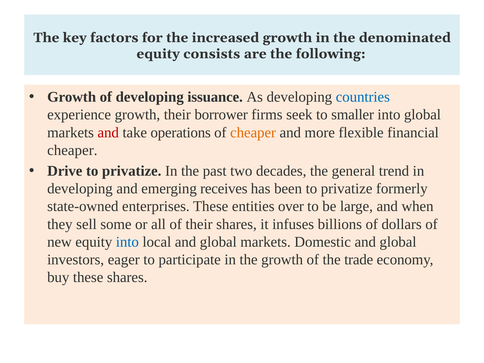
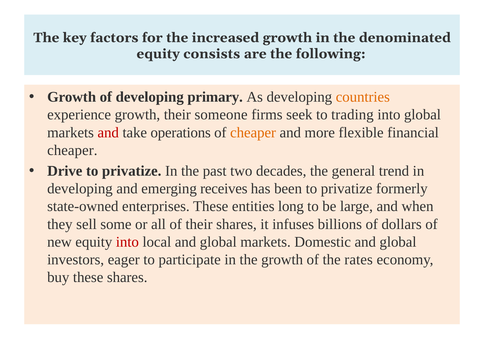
issuance: issuance -> primary
countries colour: blue -> orange
borrower: borrower -> someone
smaller: smaller -> trading
over: over -> long
into at (127, 242) colour: blue -> red
trade: trade -> rates
